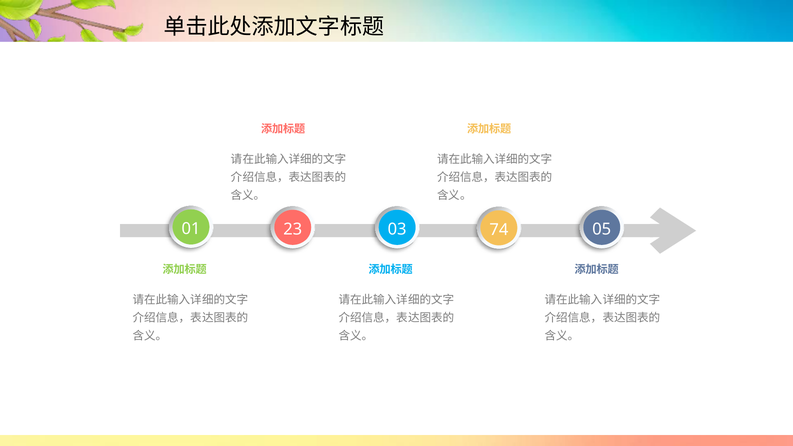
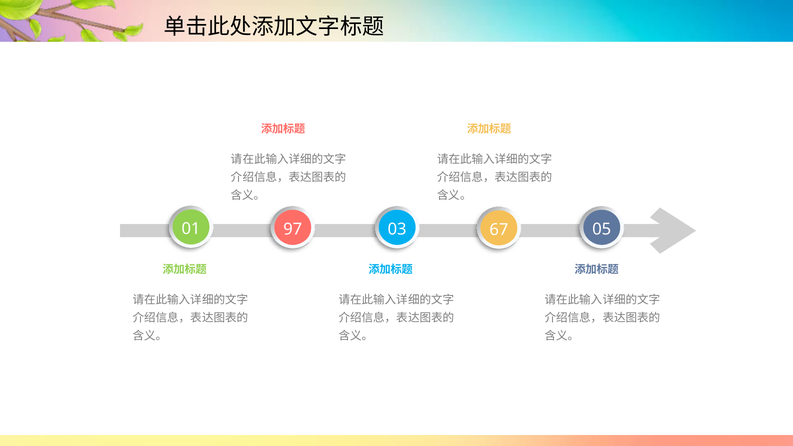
23: 23 -> 97
74: 74 -> 67
